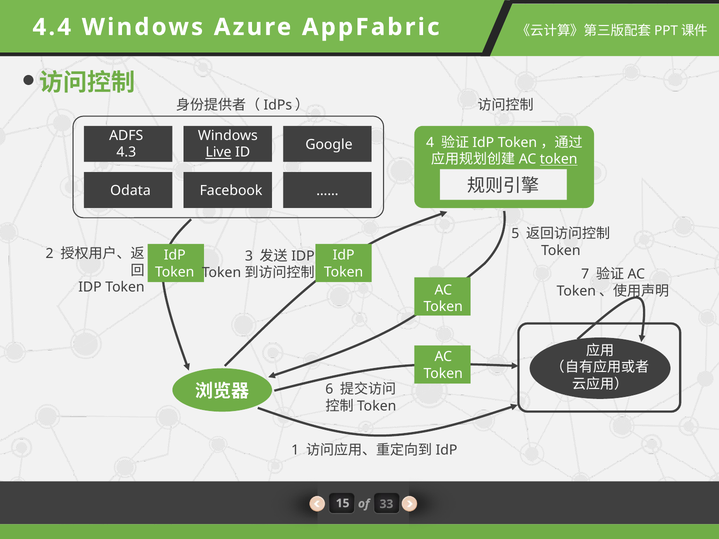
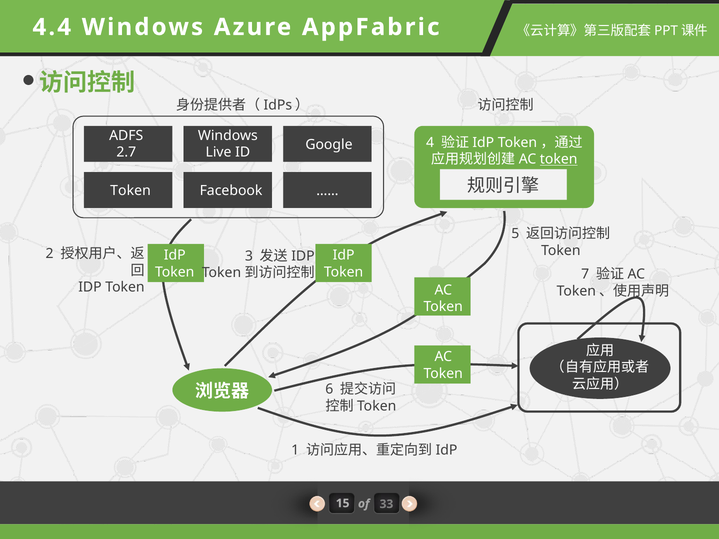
4.3: 4.3 -> 2.7
Live underline: present -> none
Odata at (131, 191): Odata -> Token
